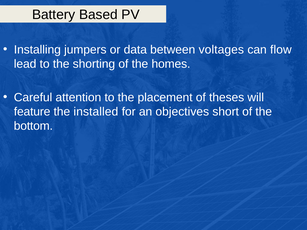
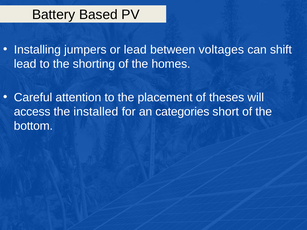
or data: data -> lead
flow: flow -> shift
feature: feature -> access
objectives: objectives -> categories
